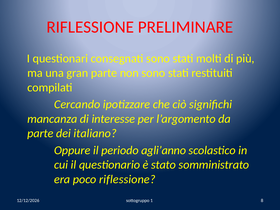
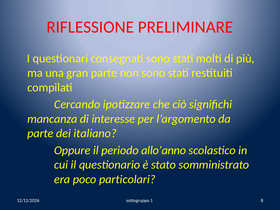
agli’anno: agli’anno -> allo’anno
poco riflessione: riflessione -> particolari
